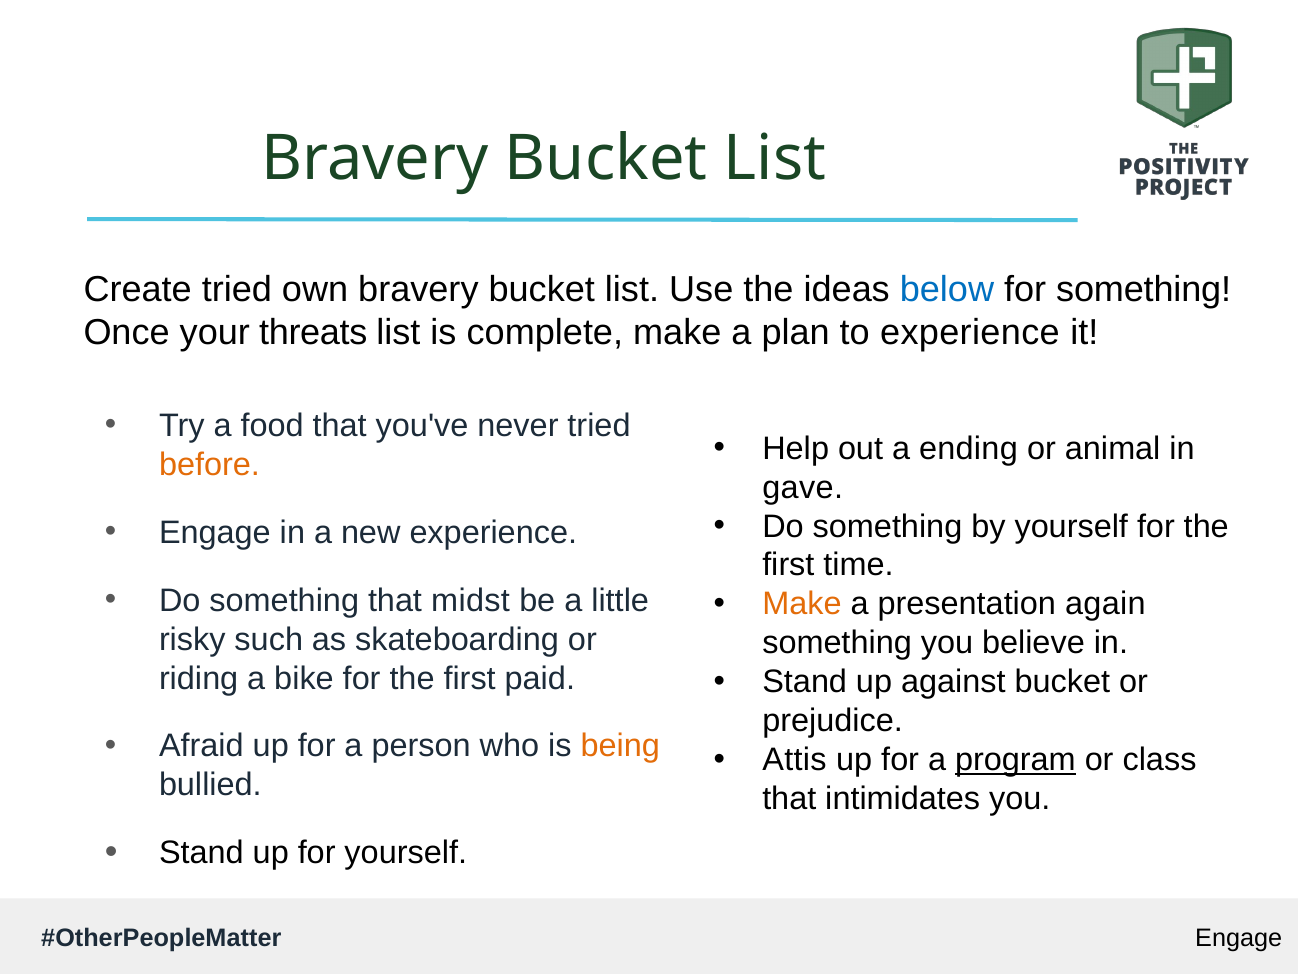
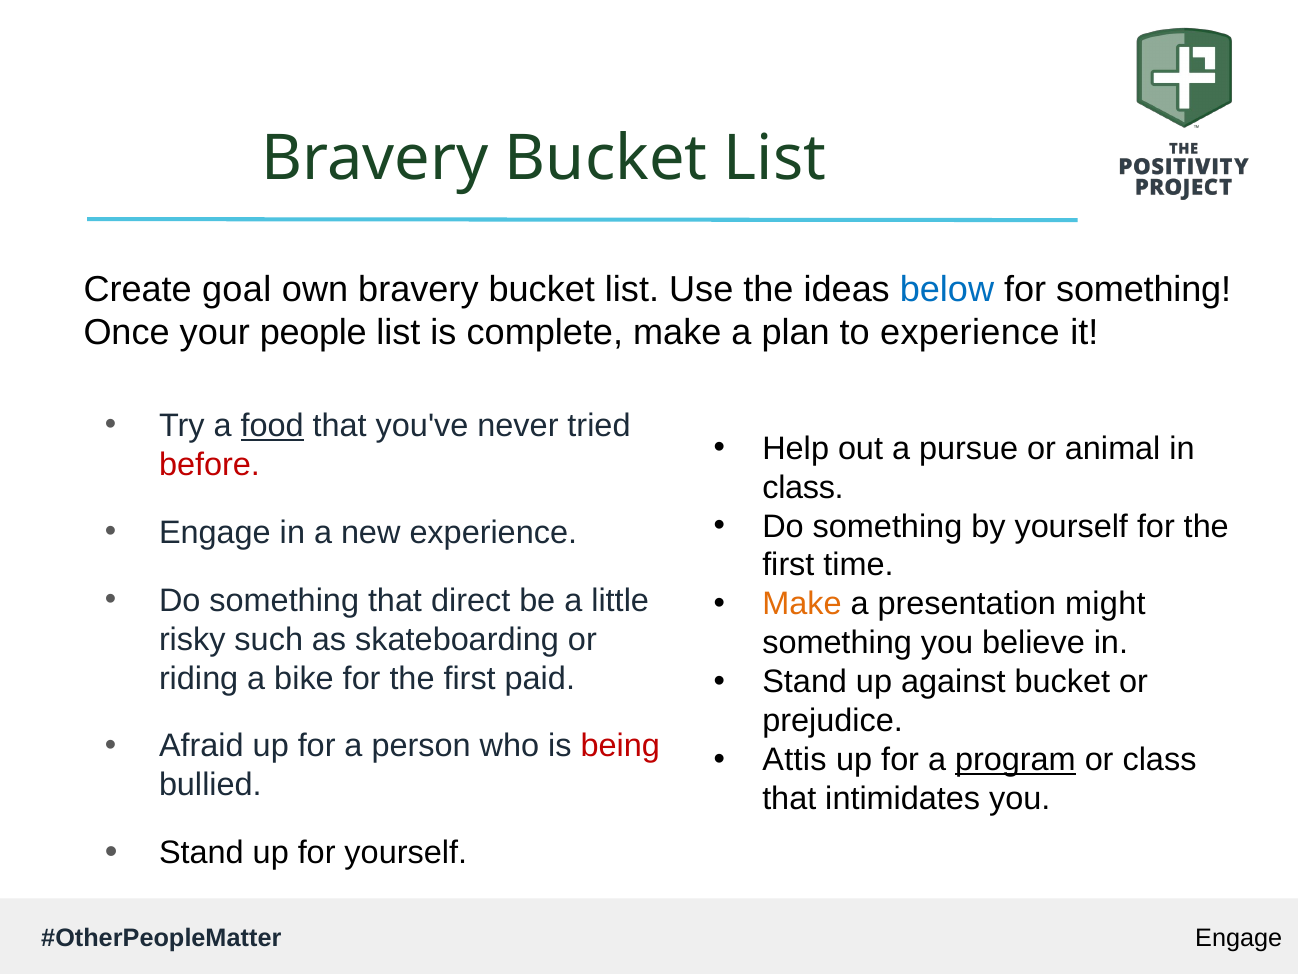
Create tried: tried -> goal
threats: threats -> people
food underline: none -> present
ending: ending -> pursue
before colour: orange -> red
gave at (803, 487): gave -> class
midst: midst -> direct
again: again -> might
being colour: orange -> red
